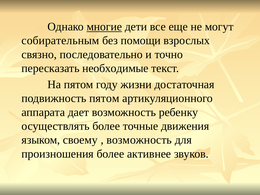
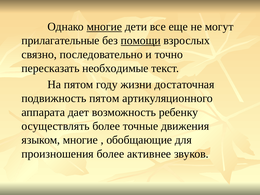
собирательным: собирательным -> прилагательные
помощи underline: none -> present
языком своему: своему -> многие
возможность at (139, 140): возможность -> обобщающие
